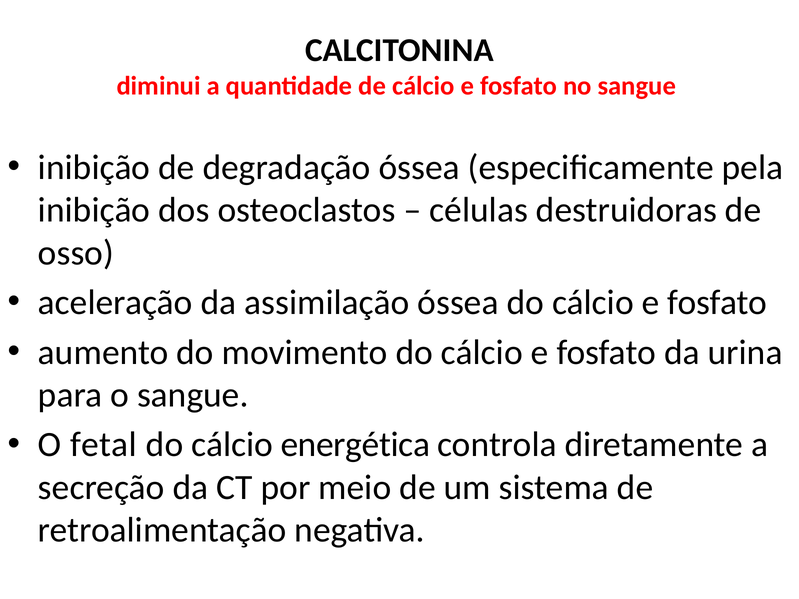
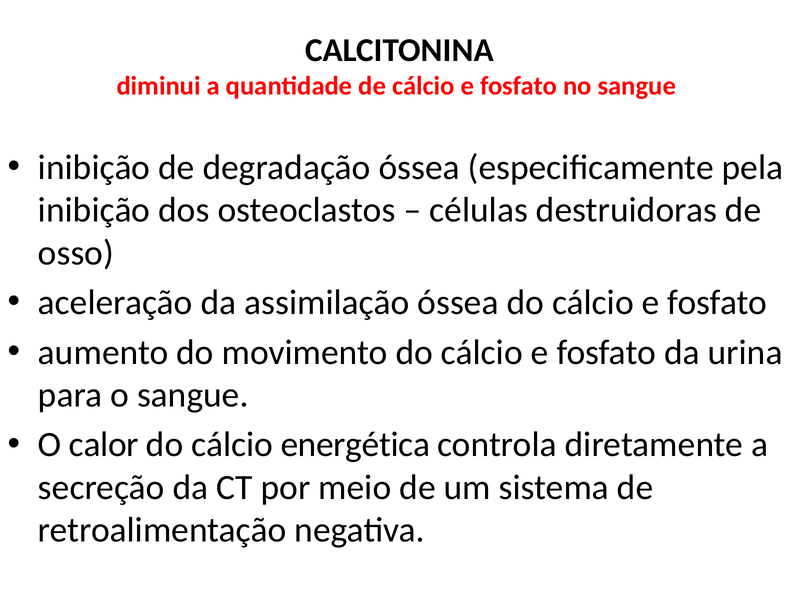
fetal: fetal -> calor
